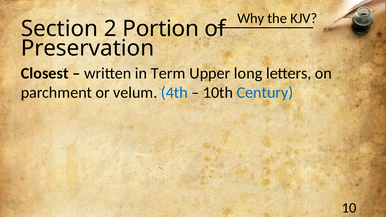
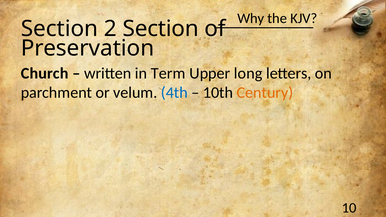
2 Portion: Portion -> Section
Closest: Closest -> Church
Century colour: blue -> orange
